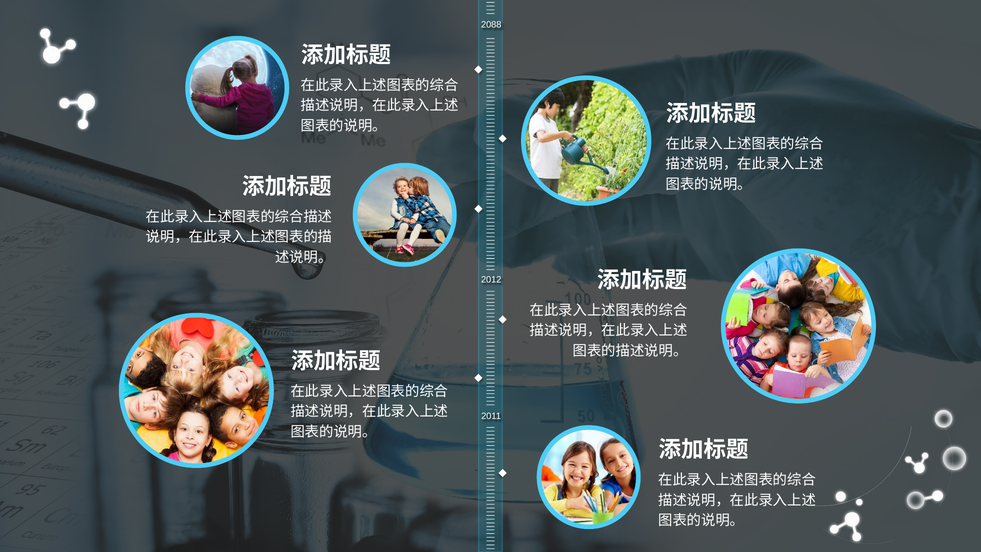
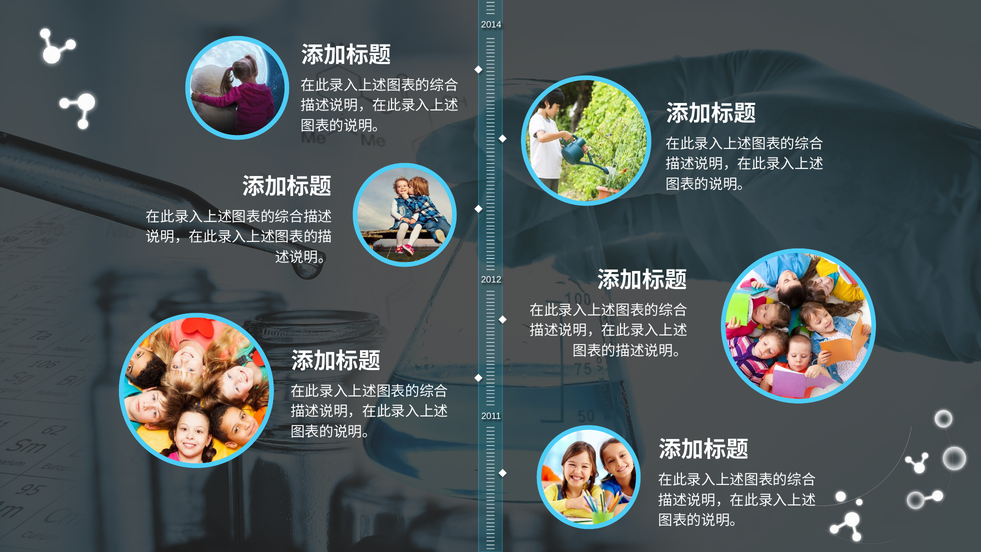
2088: 2088 -> 2014
